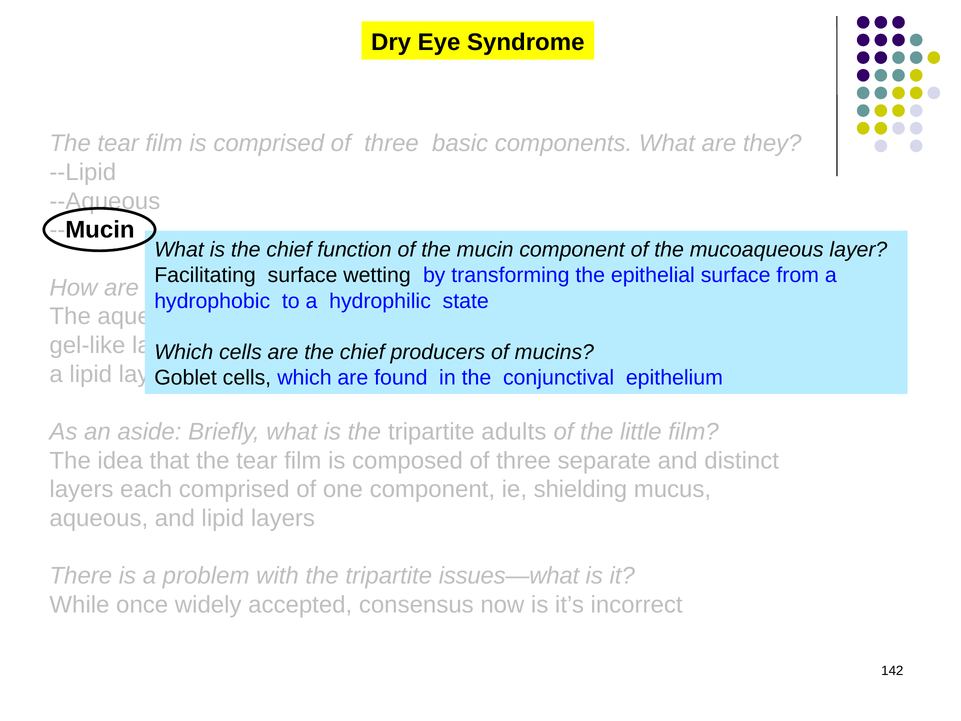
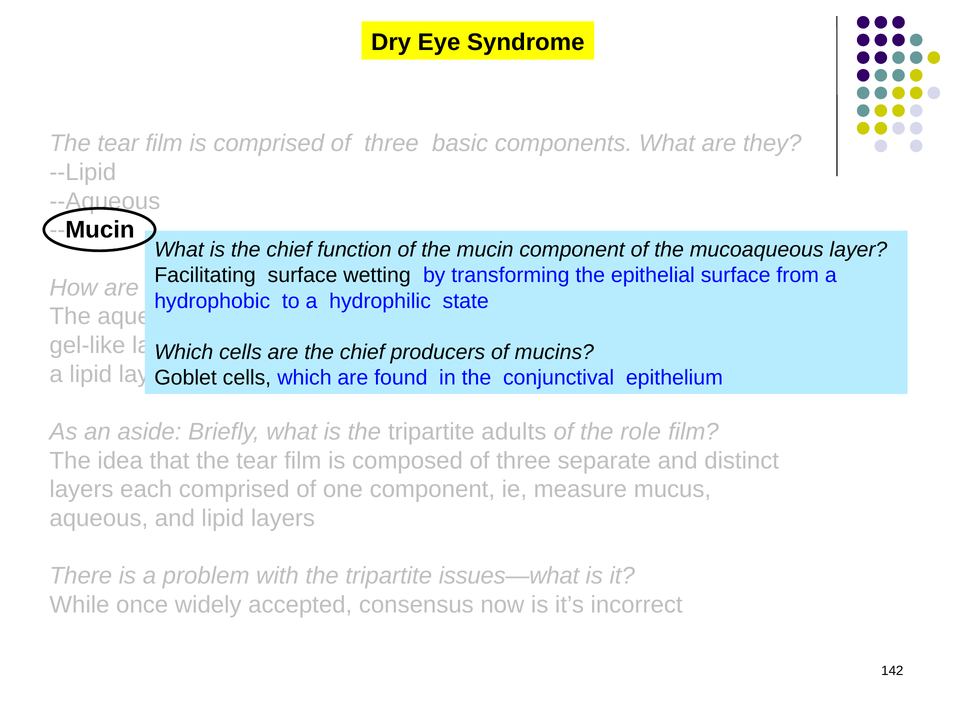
little: little -> role
shielding: shielding -> measure
